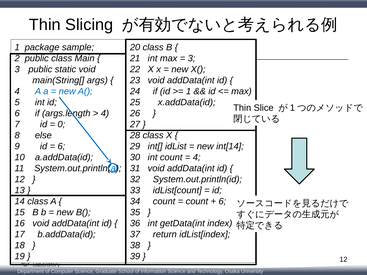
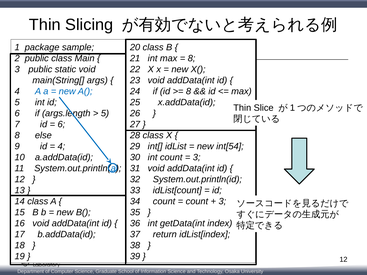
3 at (192, 58): 3 -> 8
1 at (189, 91): 1 -> 8
4 at (105, 113): 4 -> 5
0 at (61, 124): 0 -> 6
6 at (61, 146): 6 -> 4
int[14: int[14 -> int[54
4 at (197, 157): 4 -> 3
6 at (222, 201): 6 -> 3
